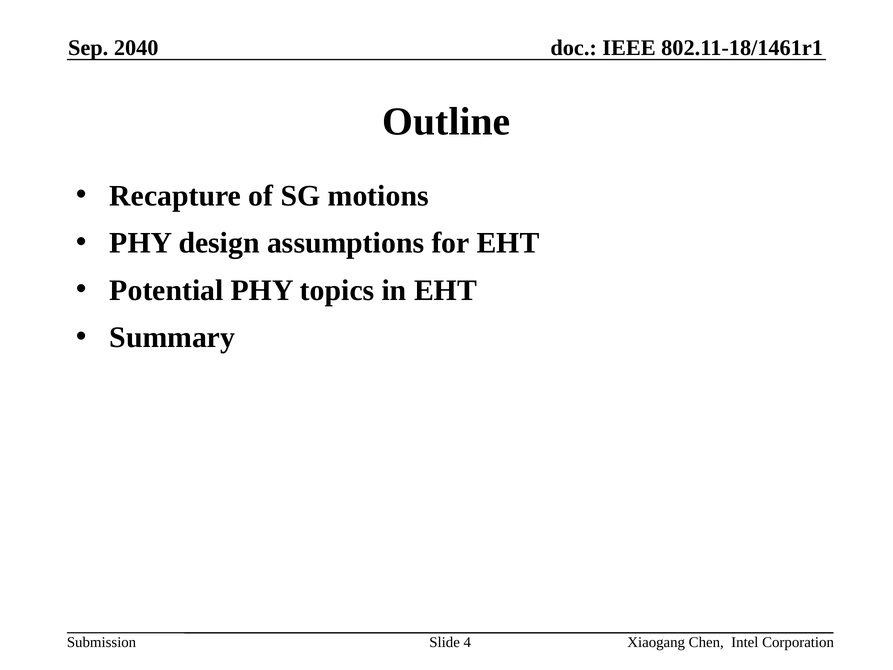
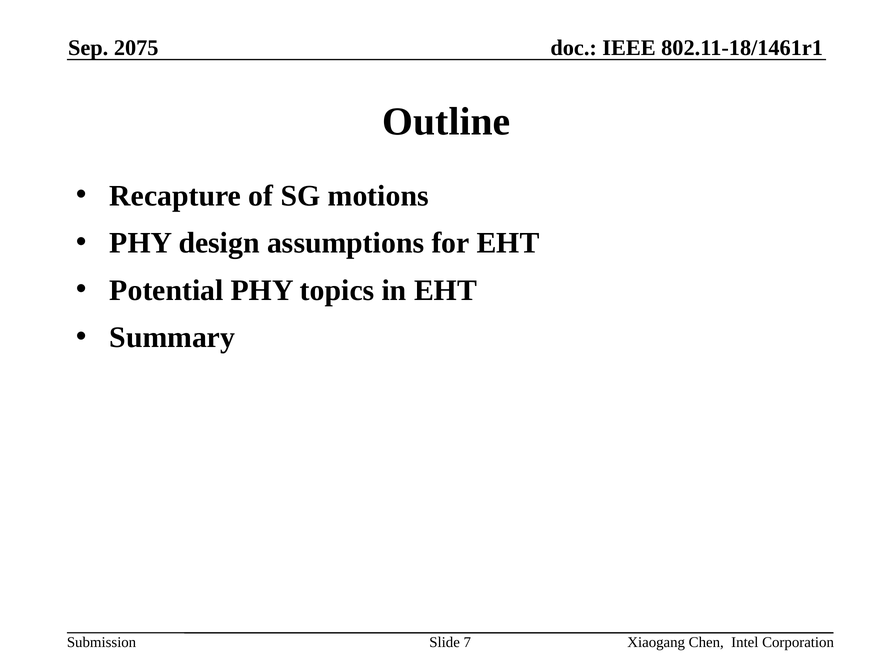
2040: 2040 -> 2075
4: 4 -> 7
